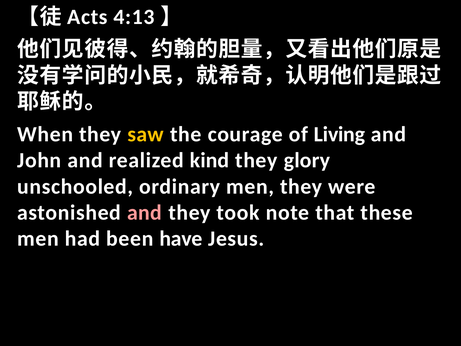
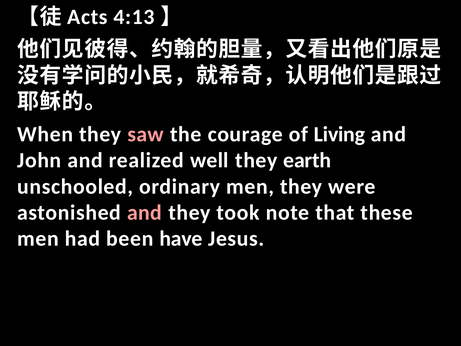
saw colour: yellow -> pink
kind: kind -> well
glory: glory -> earth
